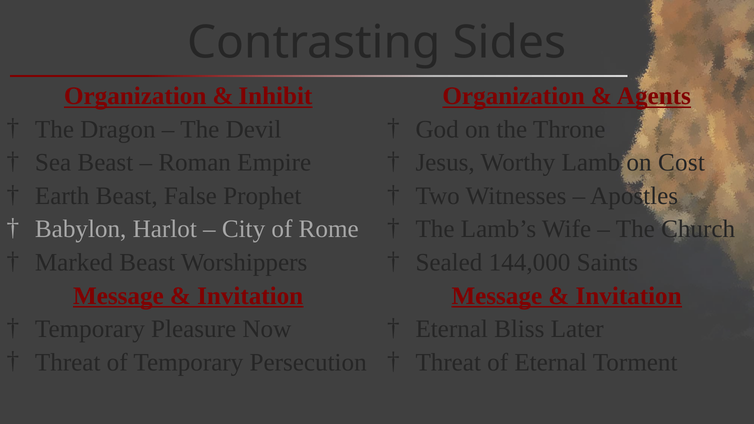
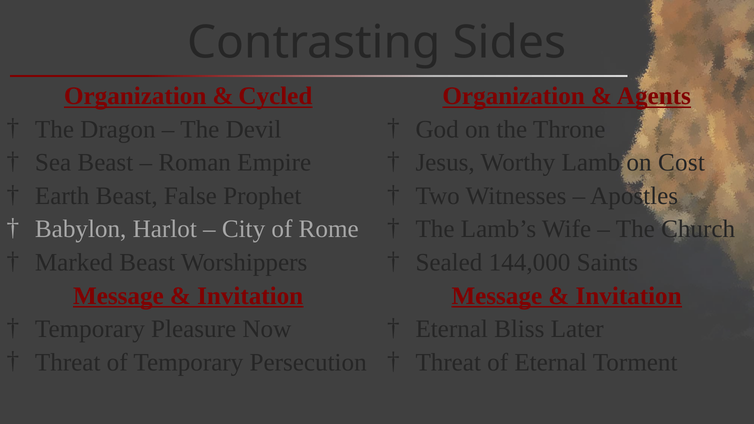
Inhibit: Inhibit -> Cycled
